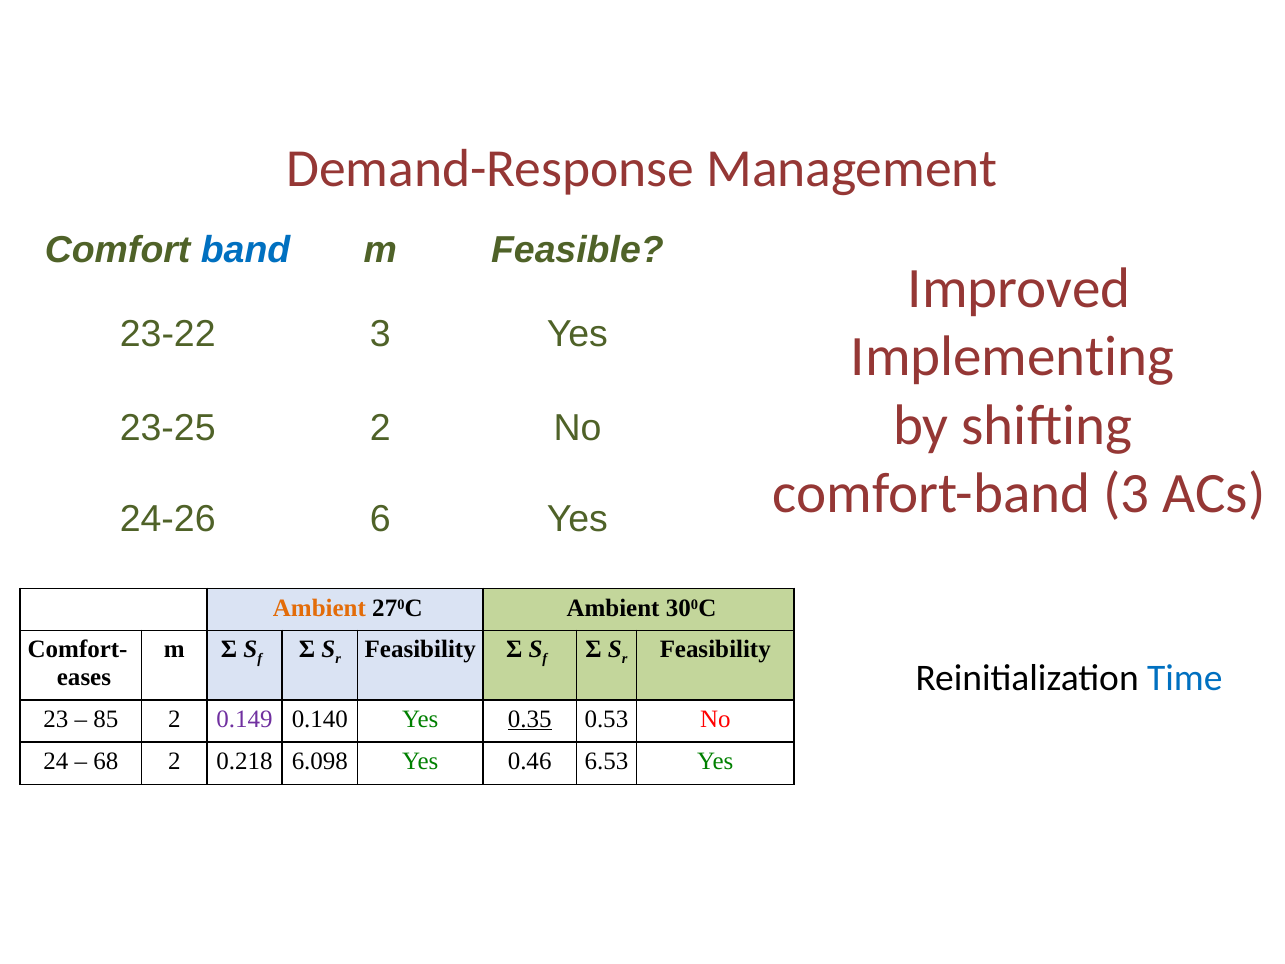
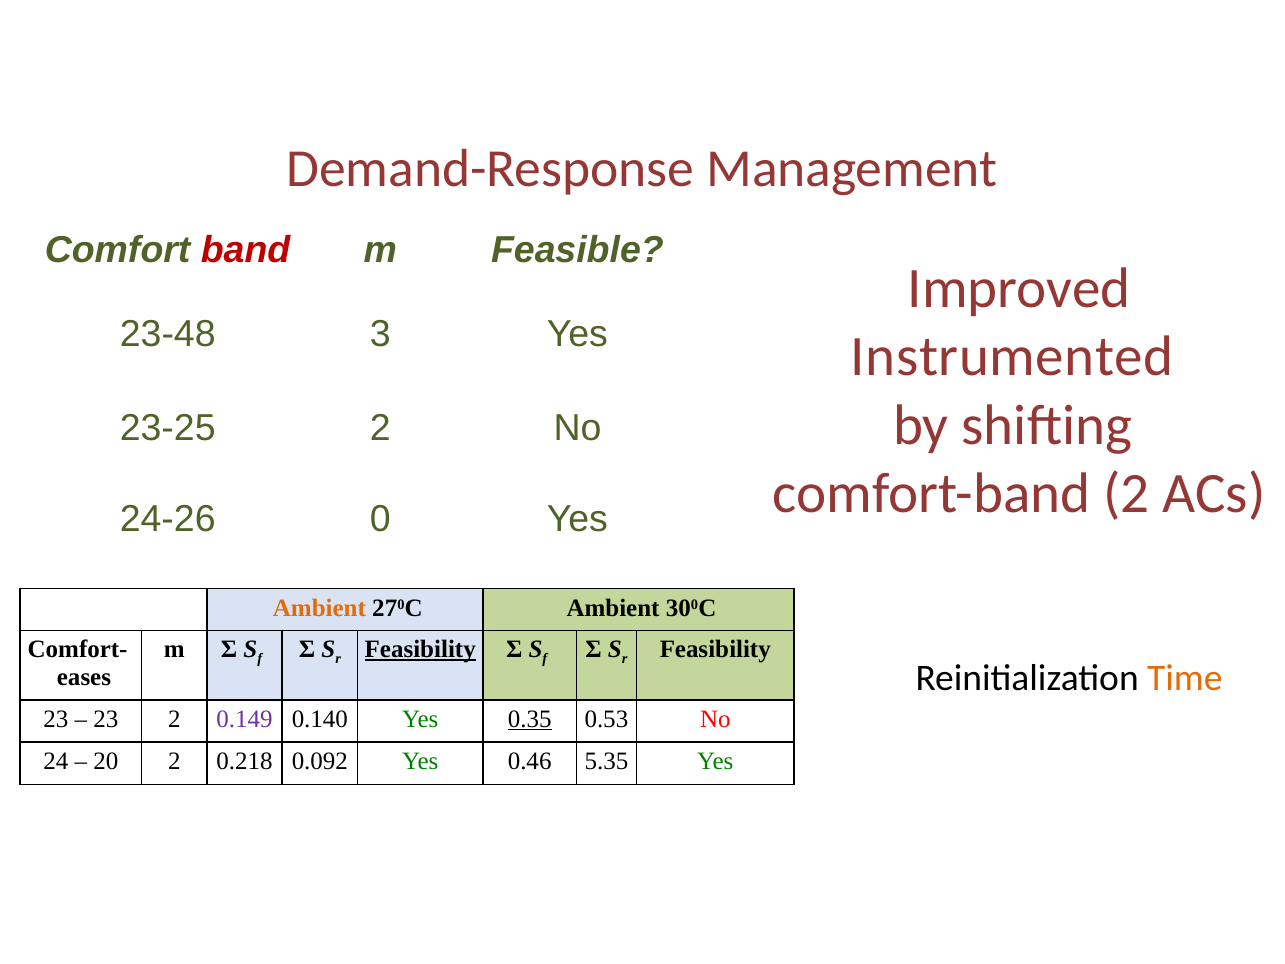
band colour: blue -> red
23-22: 23-22 -> 23-48
Implementing: Implementing -> Instrumented
comfort-band 3: 3 -> 2
6: 6 -> 0
Feasibility at (420, 649) underline: none -> present
Time colour: blue -> orange
85 at (106, 719): 85 -> 23
68: 68 -> 20
6.098: 6.098 -> 0.092
6.53: 6.53 -> 5.35
